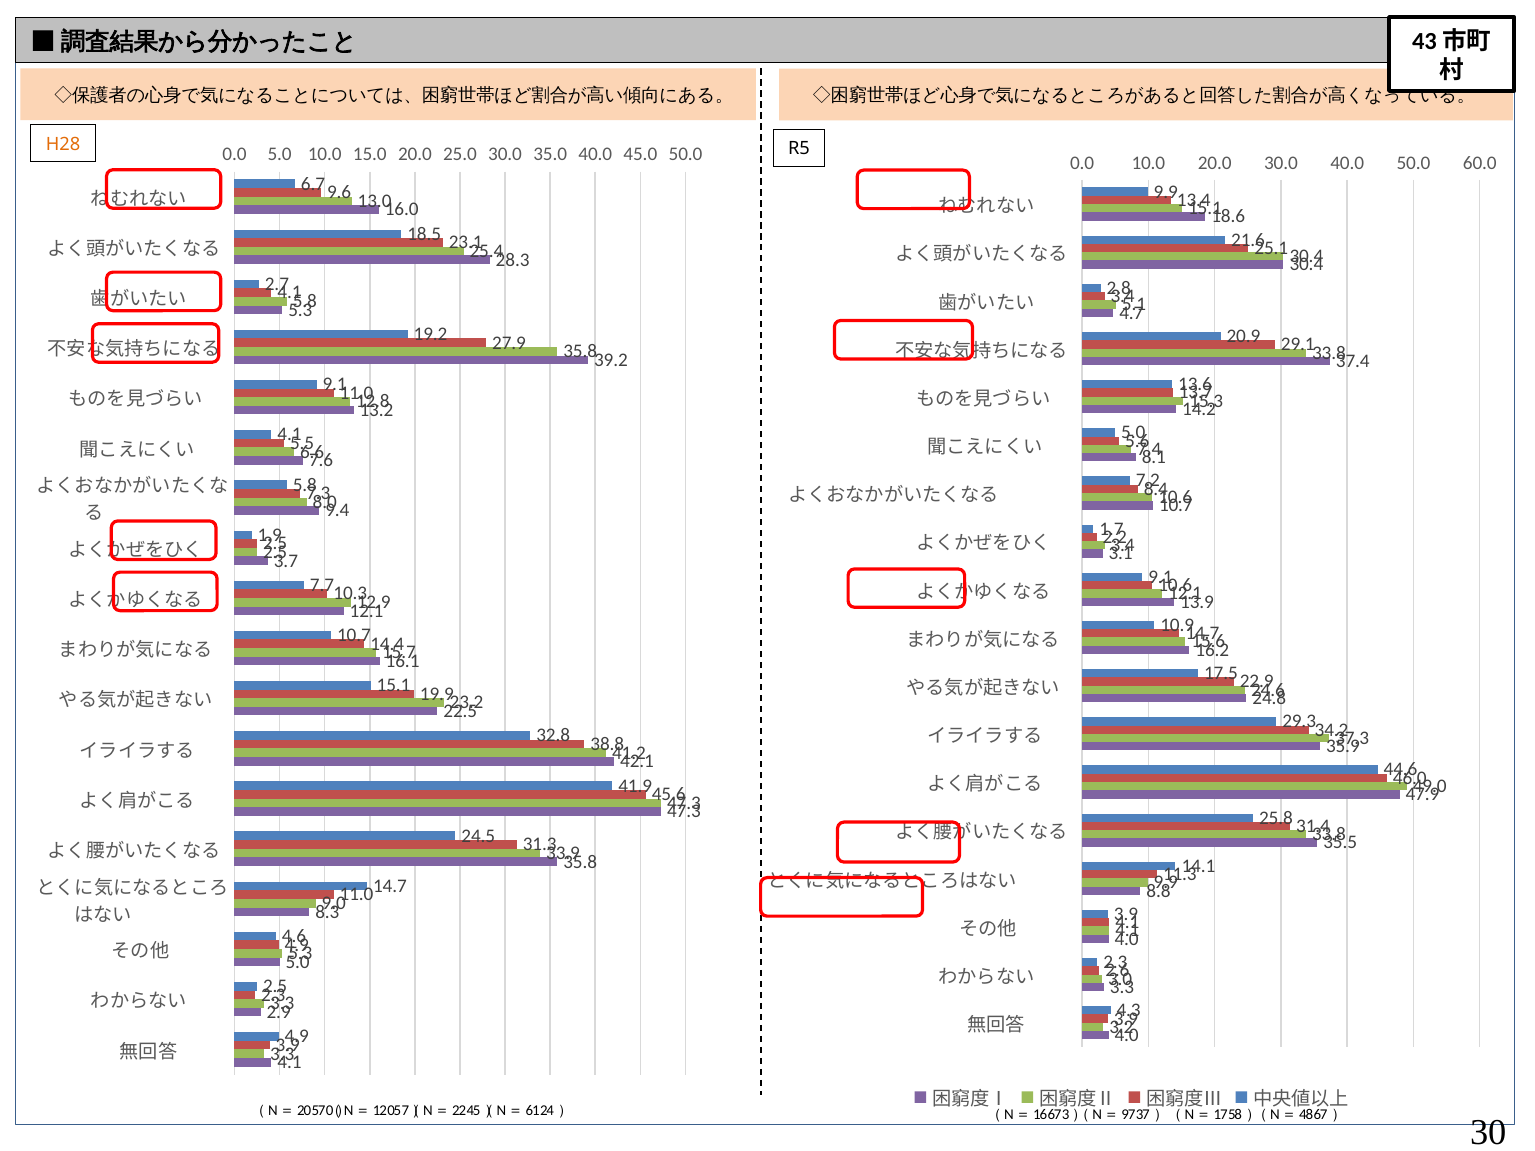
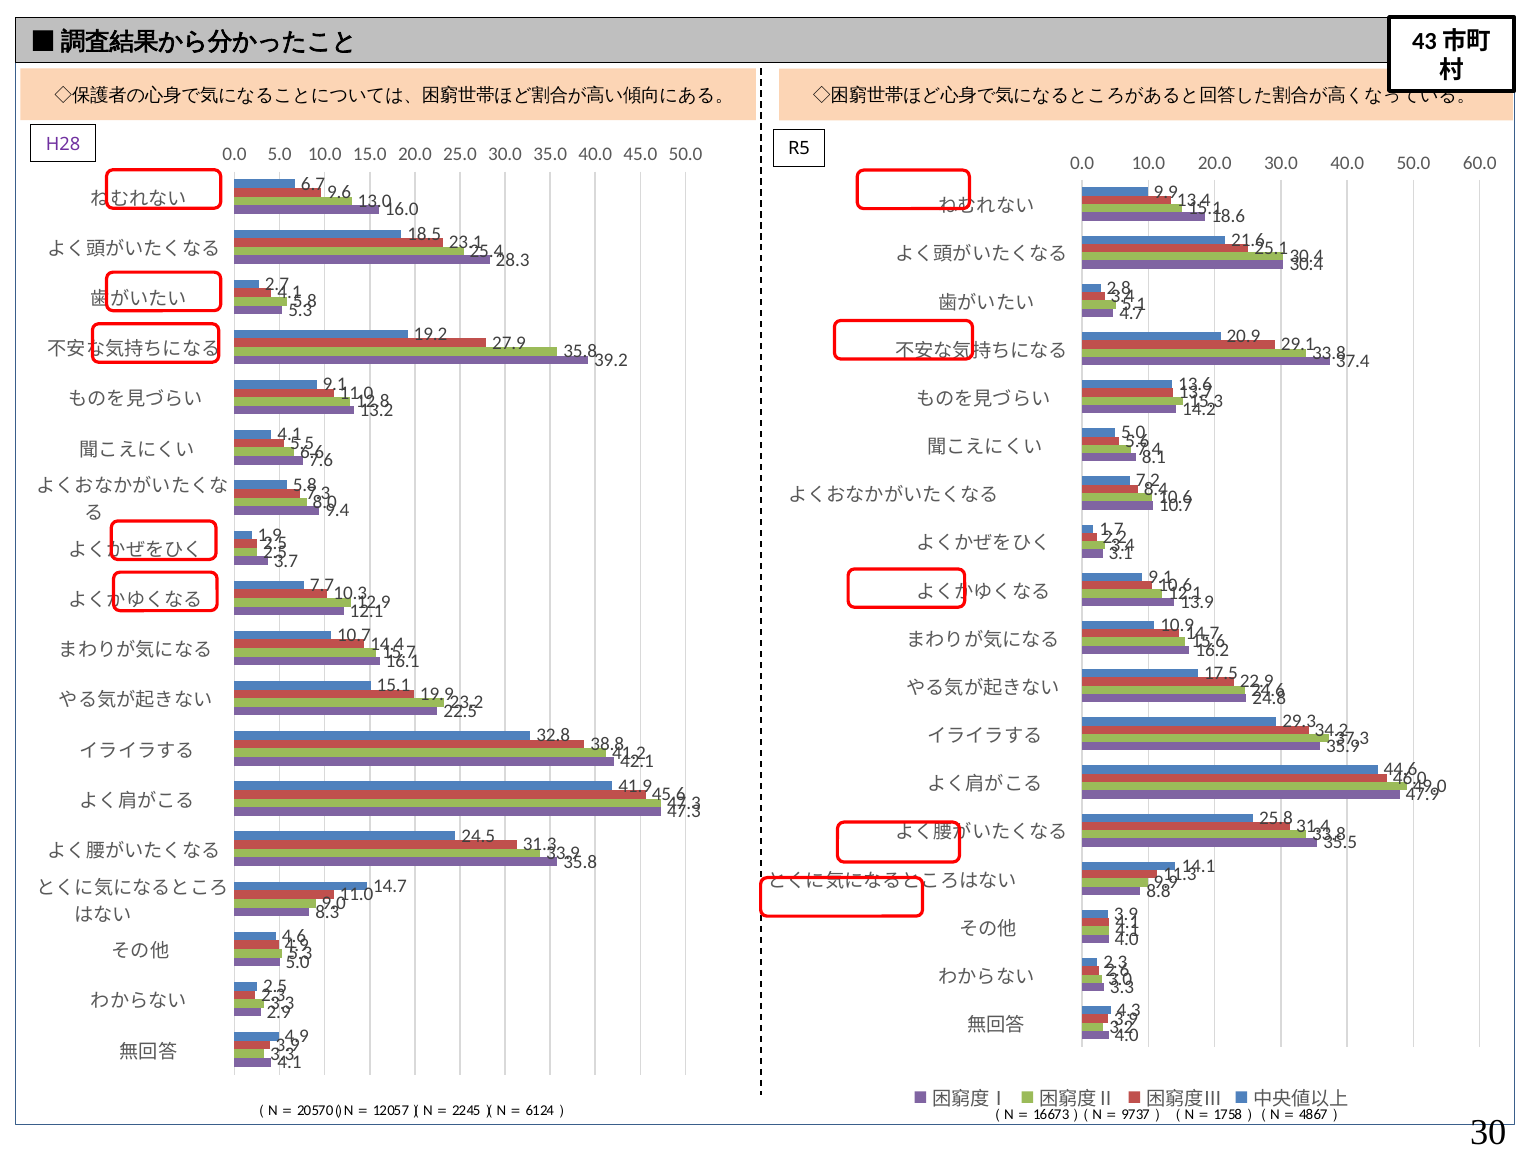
H28 colour: orange -> purple
